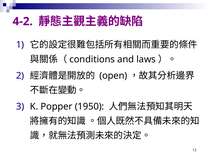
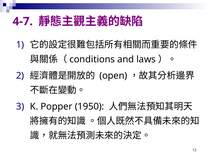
4-2: 4-2 -> 4-7
